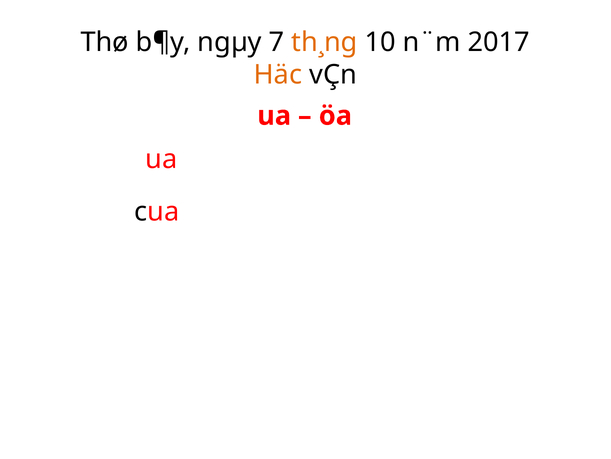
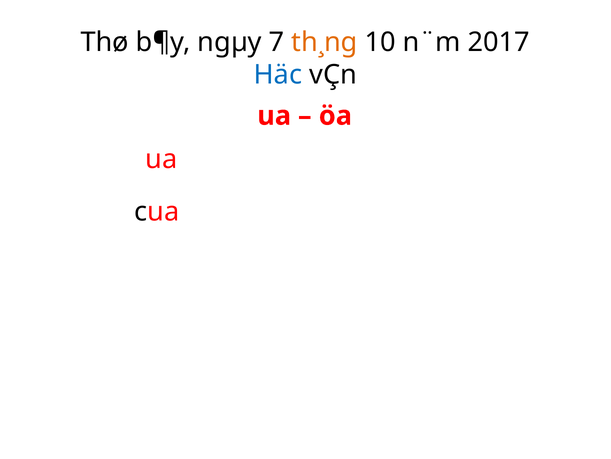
Häc colour: orange -> blue
